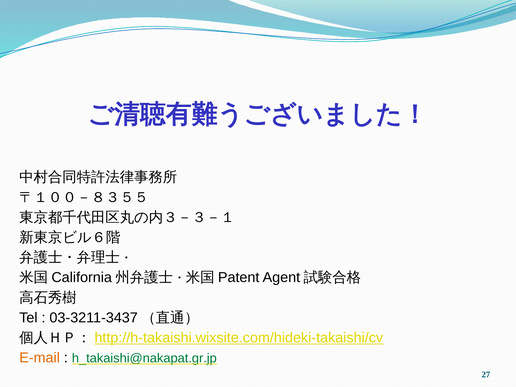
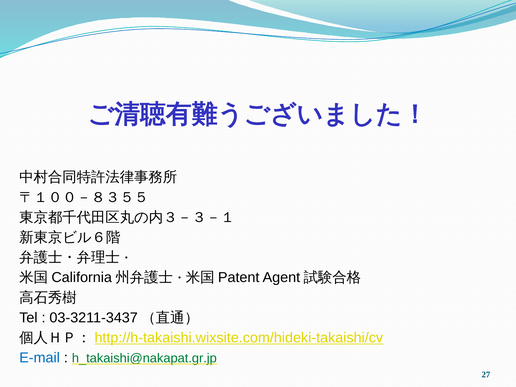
E-mail colour: orange -> blue
